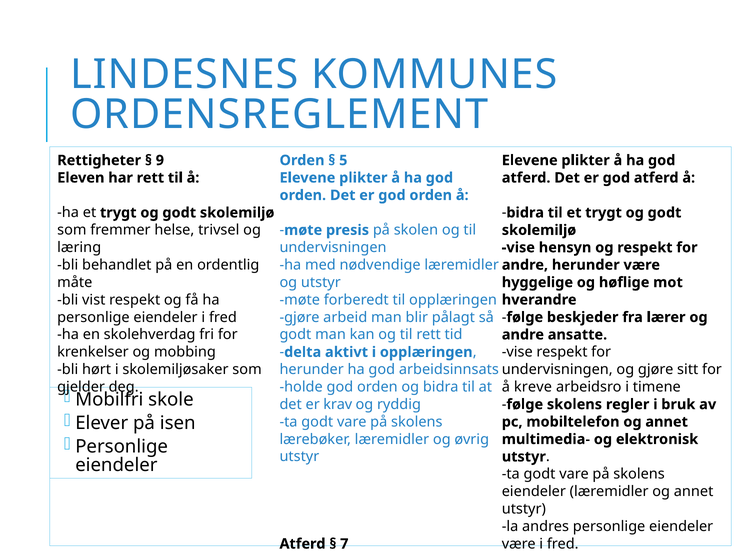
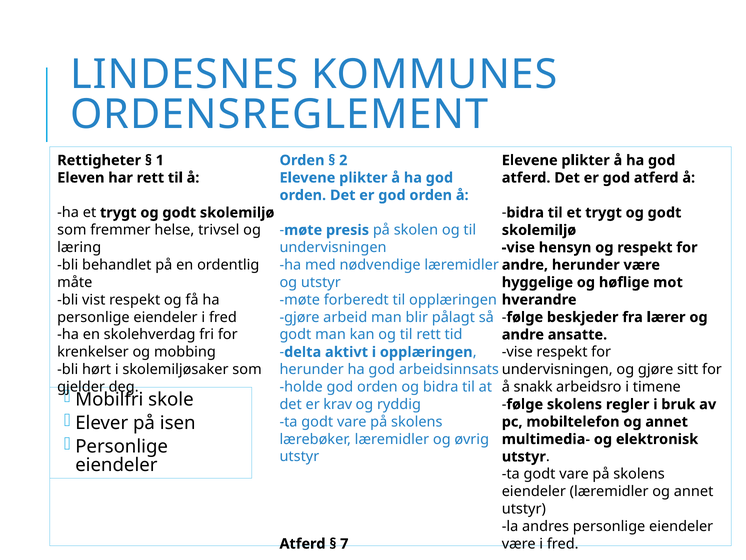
9: 9 -> 1
5: 5 -> 2
kreve: kreve -> snakk
